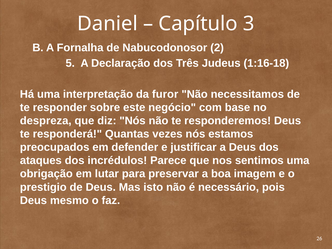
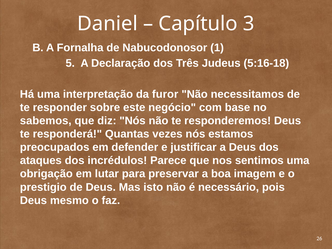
2: 2 -> 1
1:16-18: 1:16-18 -> 5:16-18
despreza: despreza -> sabemos
